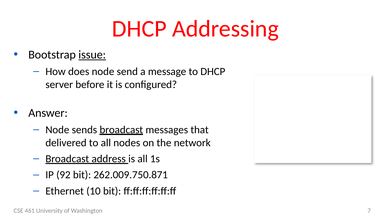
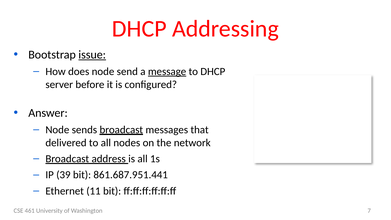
message underline: none -> present
92: 92 -> 39
262.009.750.871: 262.009.750.871 -> 861.687.951.441
10: 10 -> 11
